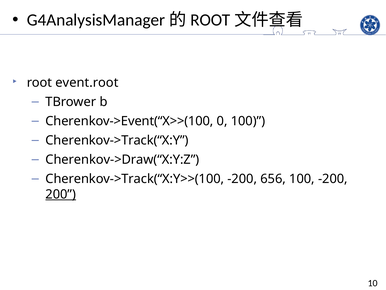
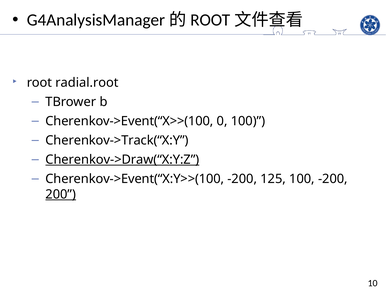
event.root: event.root -> radial.root
Cherenkov->Draw(“X:Y:Z underline: none -> present
Cherenkov->Track(“X:Y>>(100: Cherenkov->Track(“X:Y>>(100 -> Cherenkov->Event(“X:Y>>(100
656: 656 -> 125
